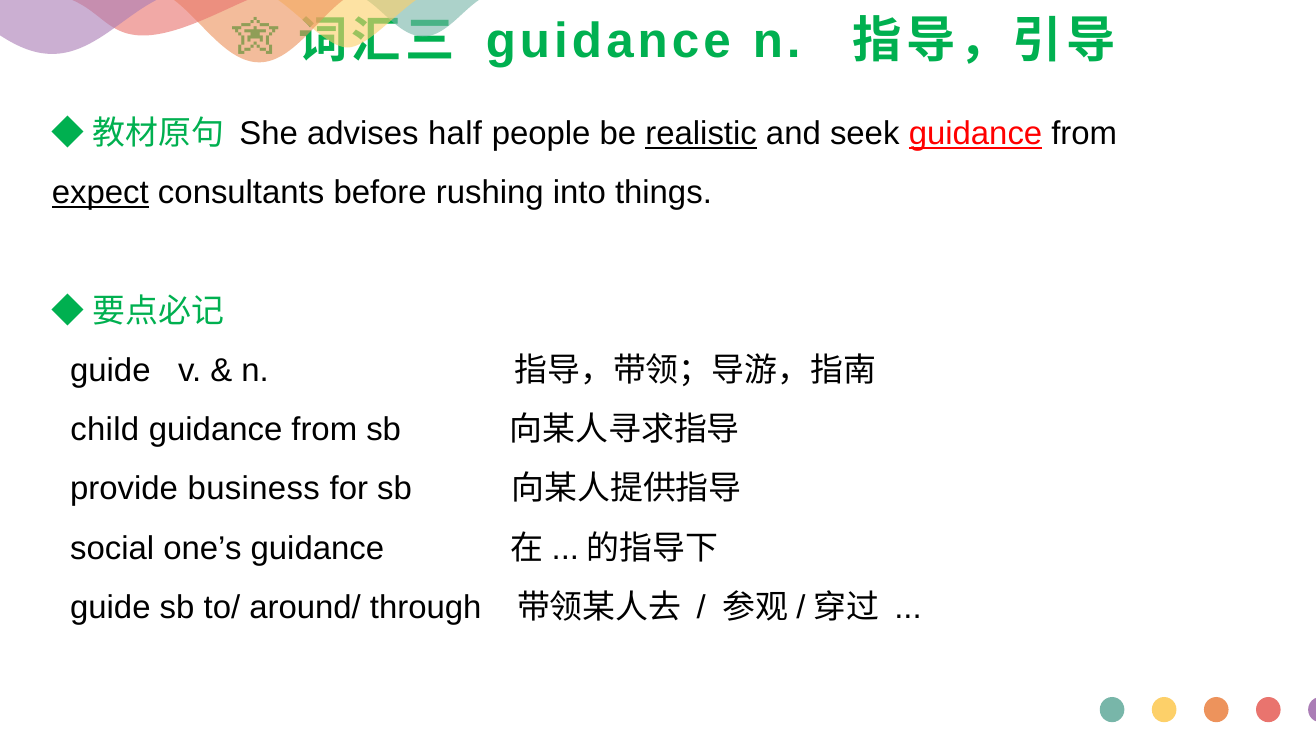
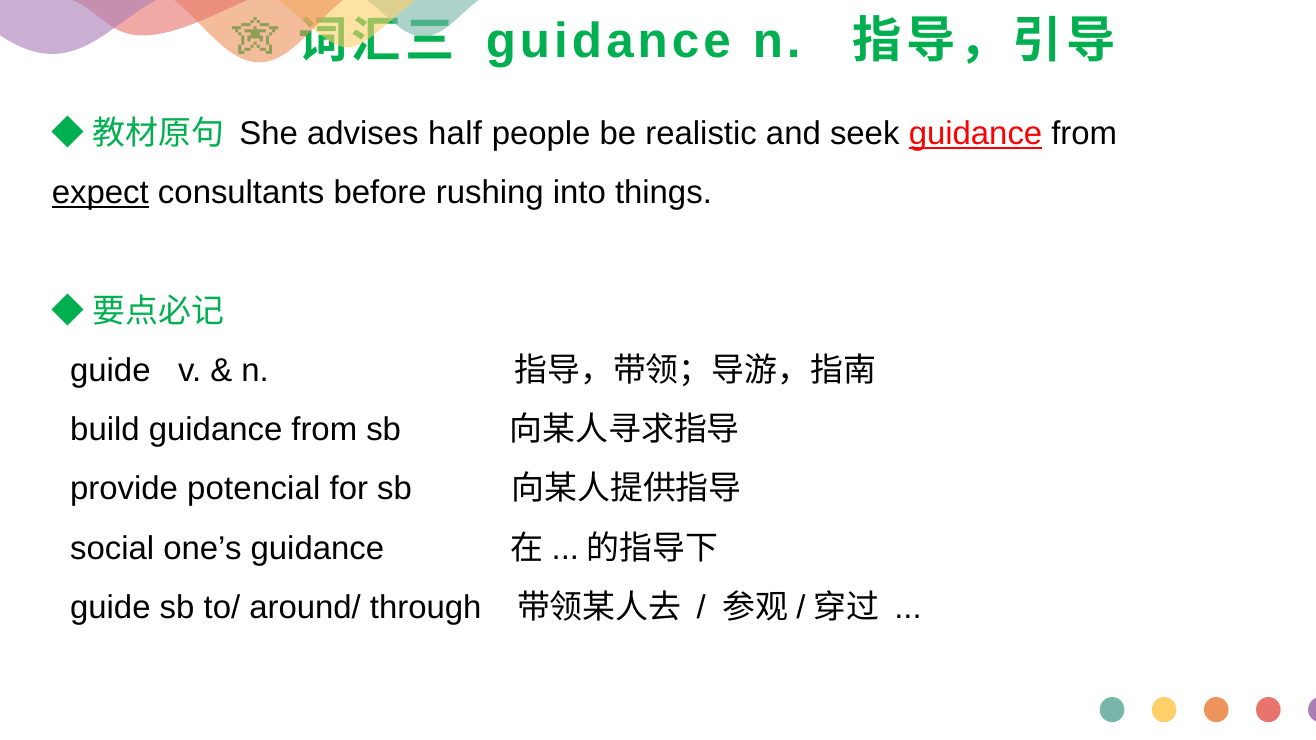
realistic underline: present -> none
child: child -> build
business: business -> potencial
